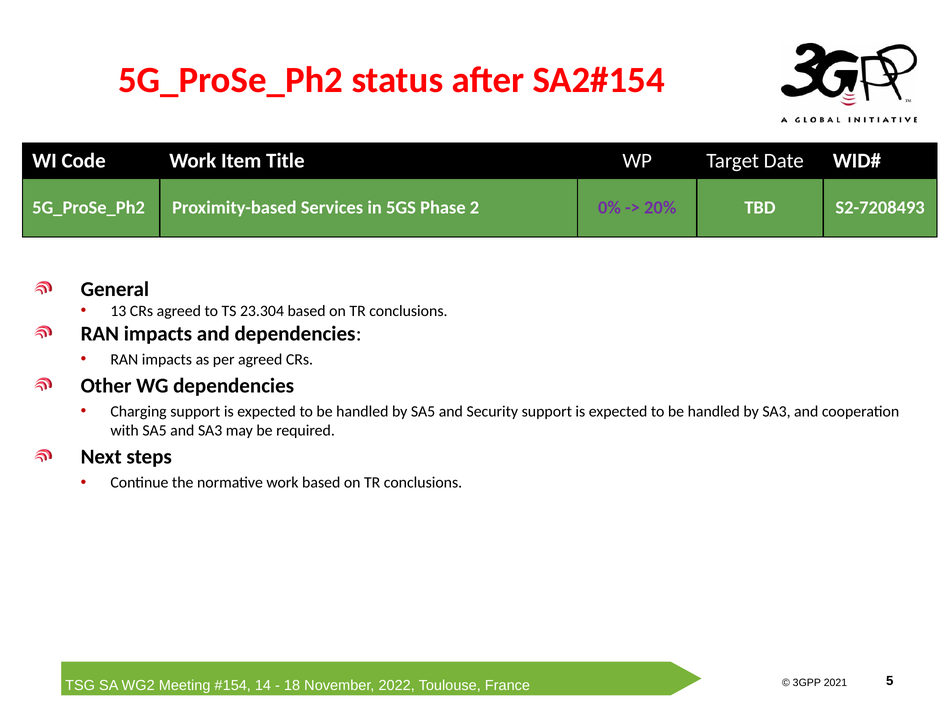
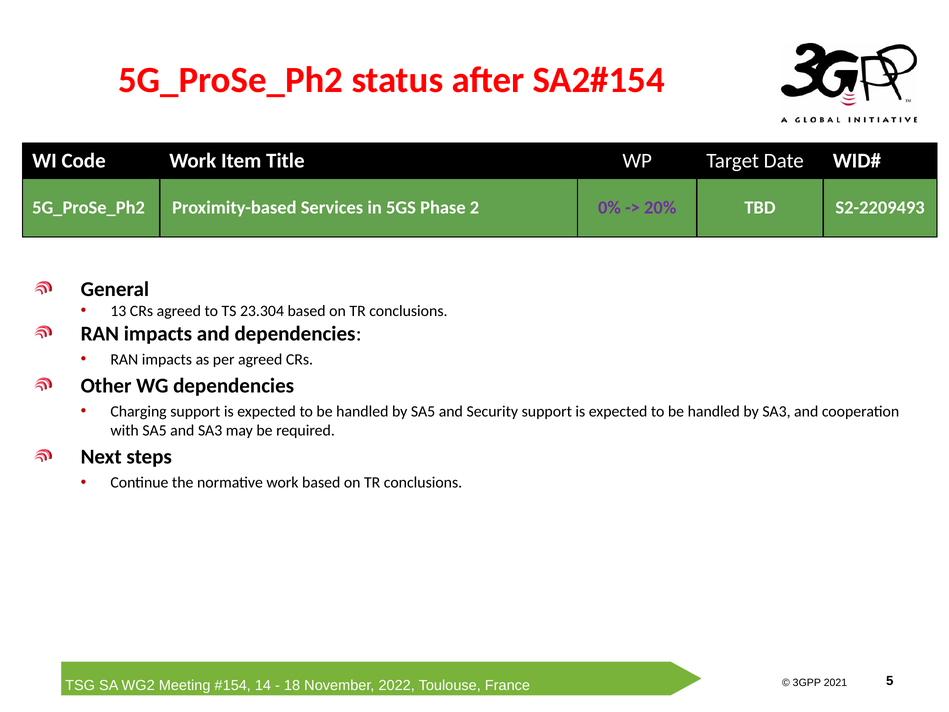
S2-7208493: S2-7208493 -> S2-2209493
